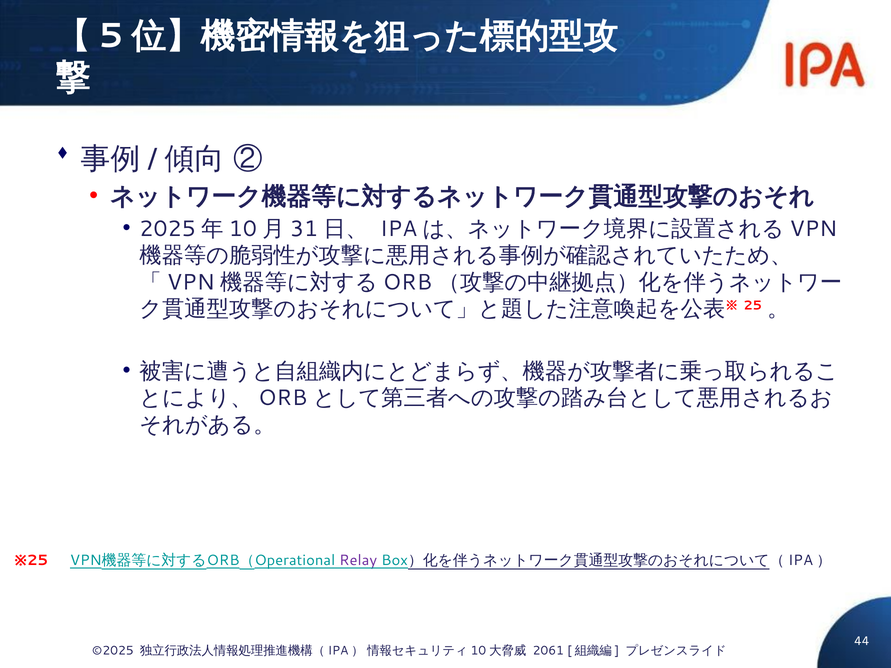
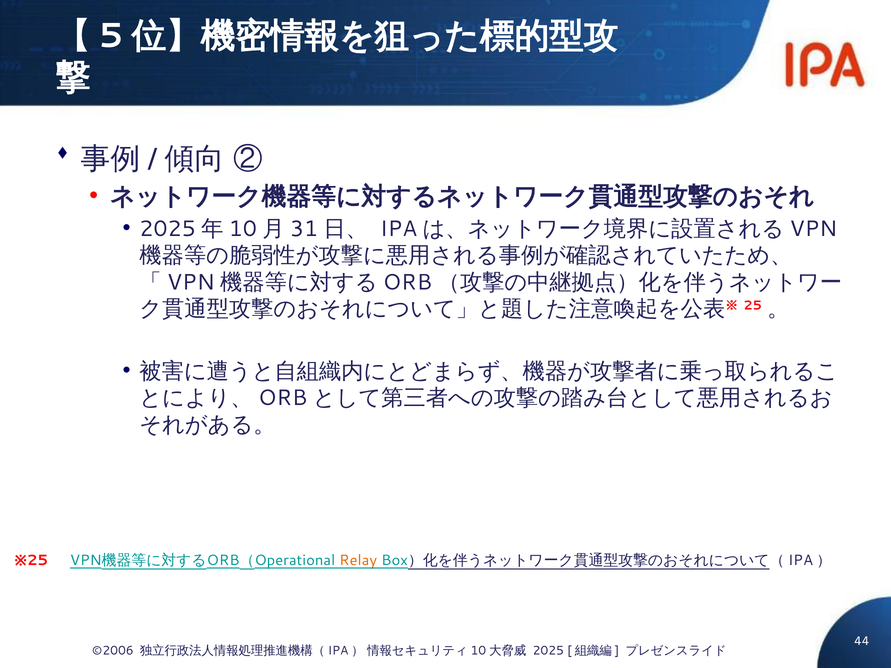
Relay colour: purple -> orange
©2025: ©2025 -> ©2006
2061: 2061 -> 2025
